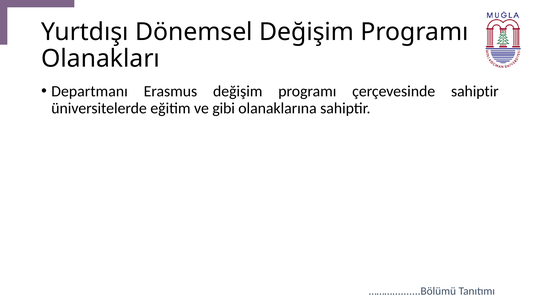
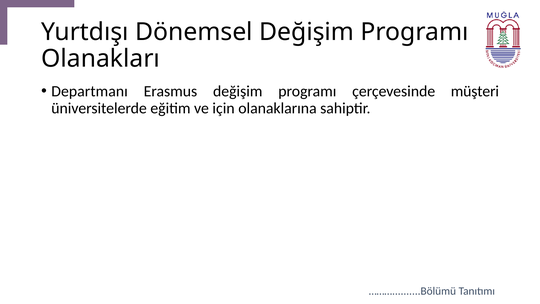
çerçevesinde sahiptir: sahiptir -> müşteri
gibi: gibi -> için
